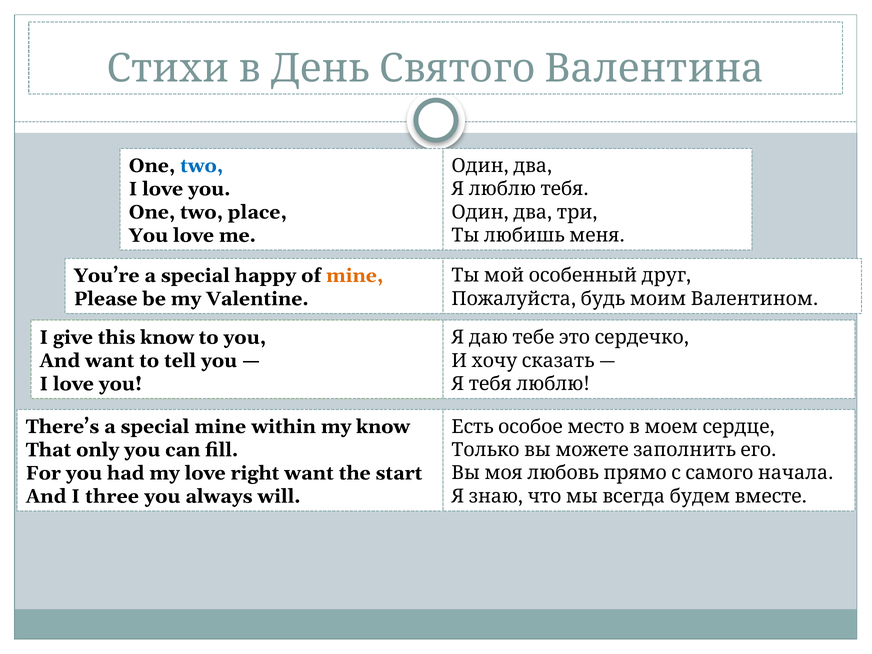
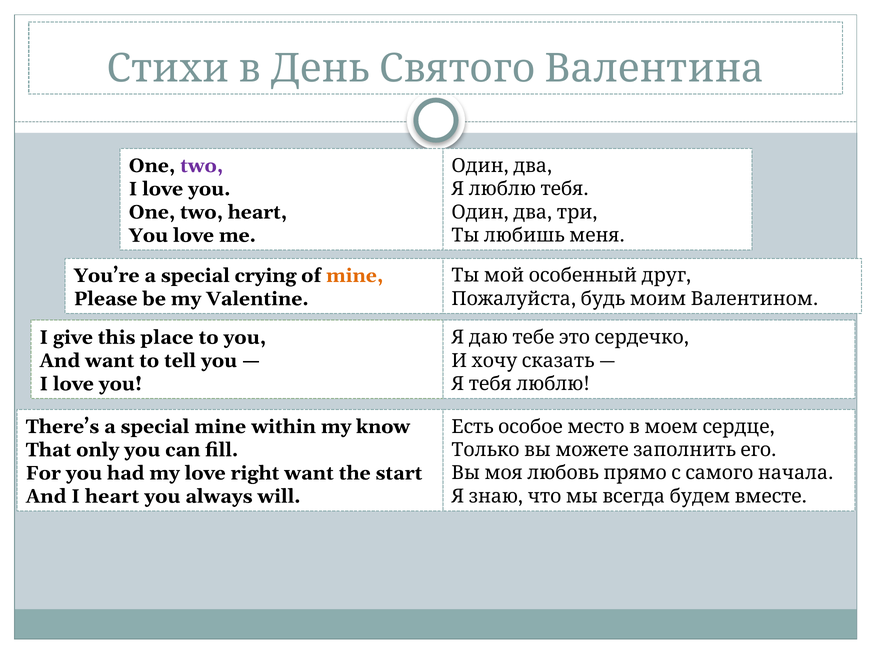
two at (202, 166) colour: blue -> purple
two place: place -> heart
happy: happy -> crying
this know: know -> place
I three: three -> heart
